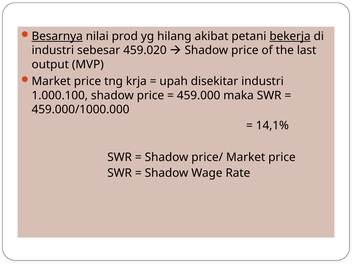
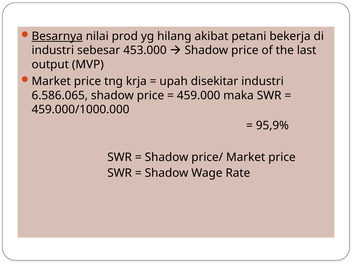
bekerja underline: present -> none
459.020: 459.020 -> 453.000
1.000.100: 1.000.100 -> 6.586.065
14,1%: 14,1% -> 95,9%
